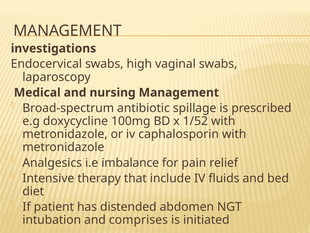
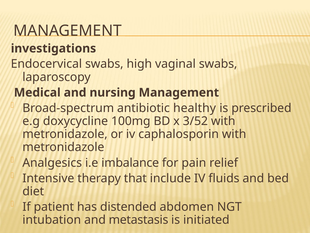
spillage: spillage -> healthy
1/52: 1/52 -> 3/52
comprises: comprises -> metastasis
